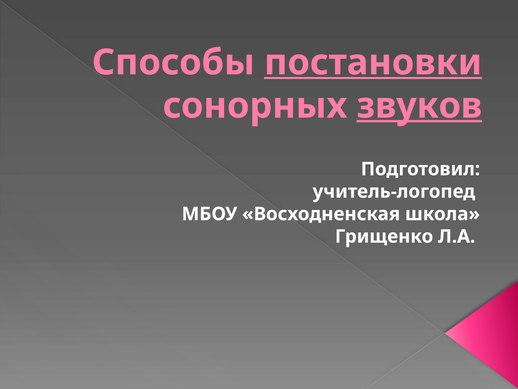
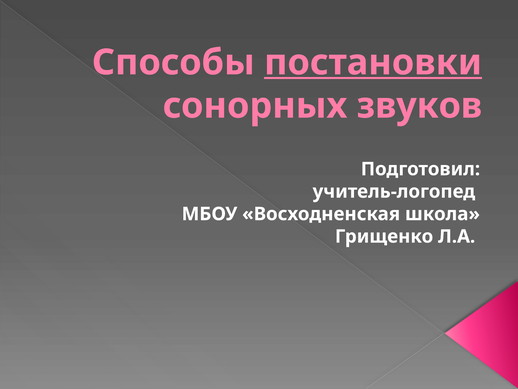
звуков underline: present -> none
